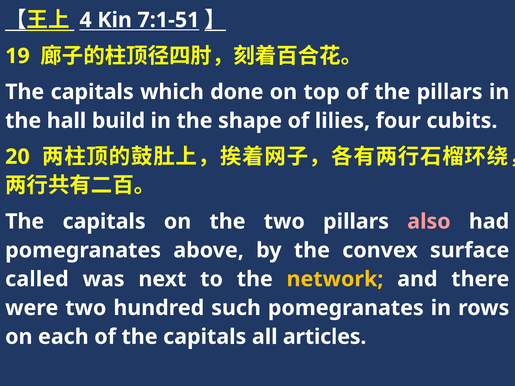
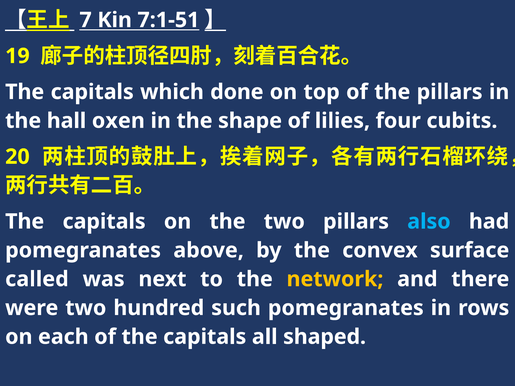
4: 4 -> 7
build: build -> oxen
also colour: pink -> light blue
articles: articles -> shaped
